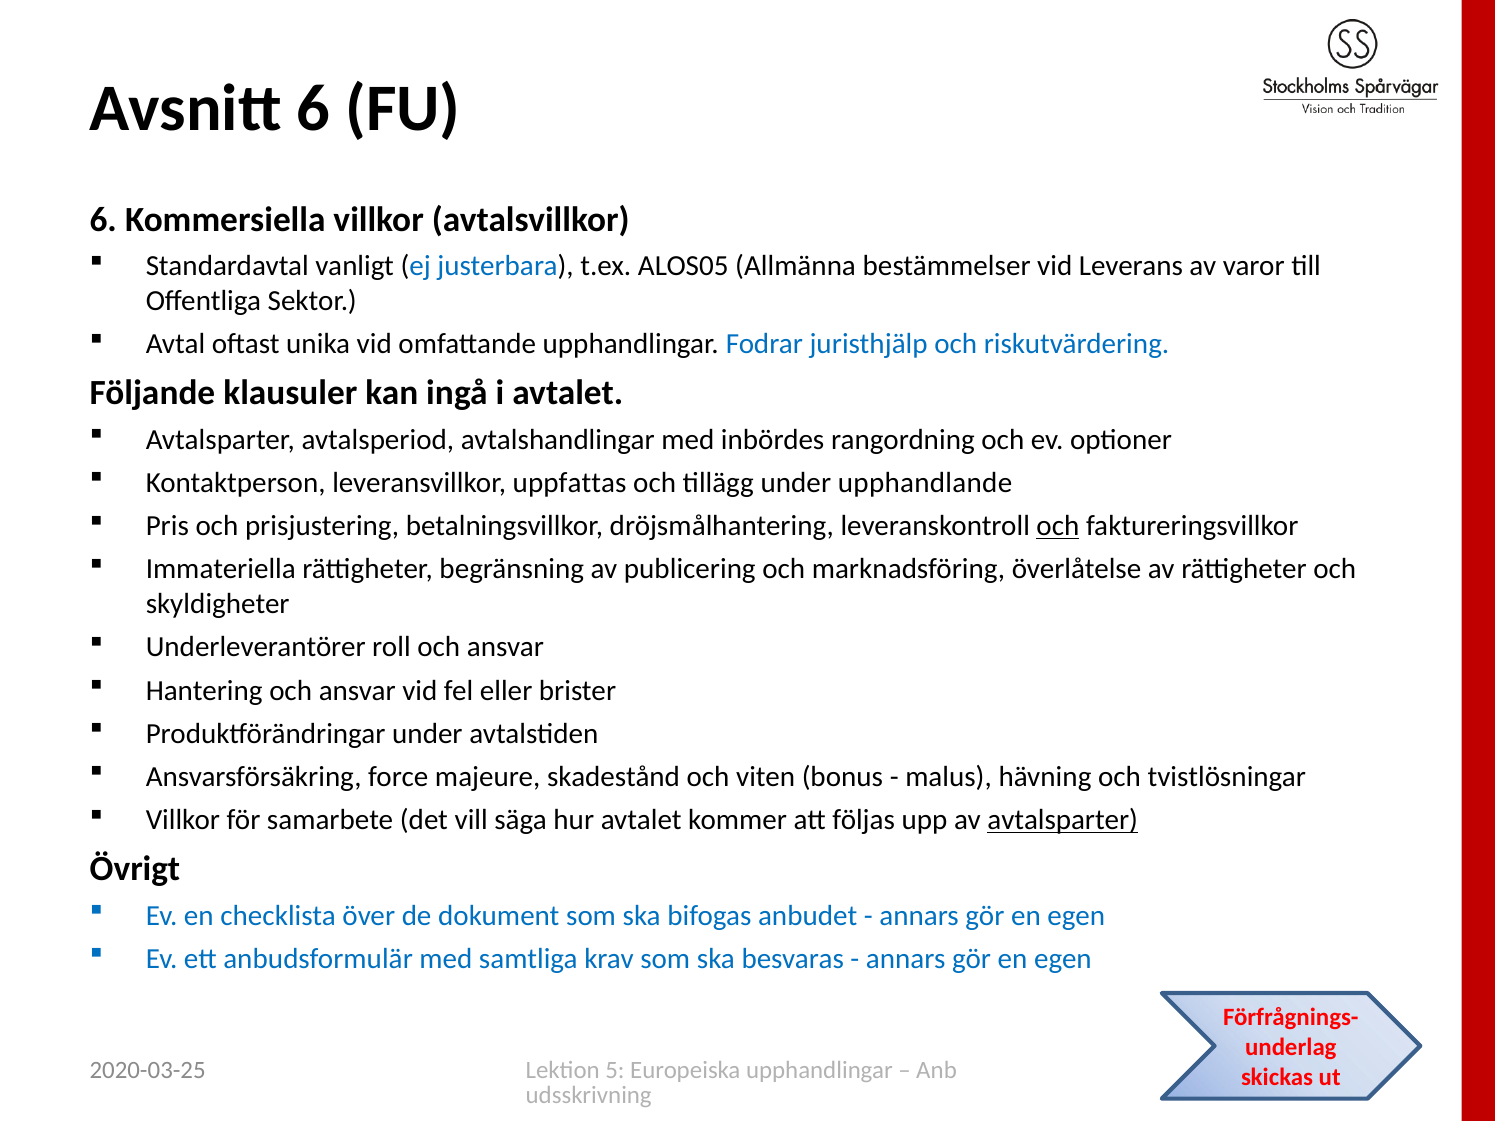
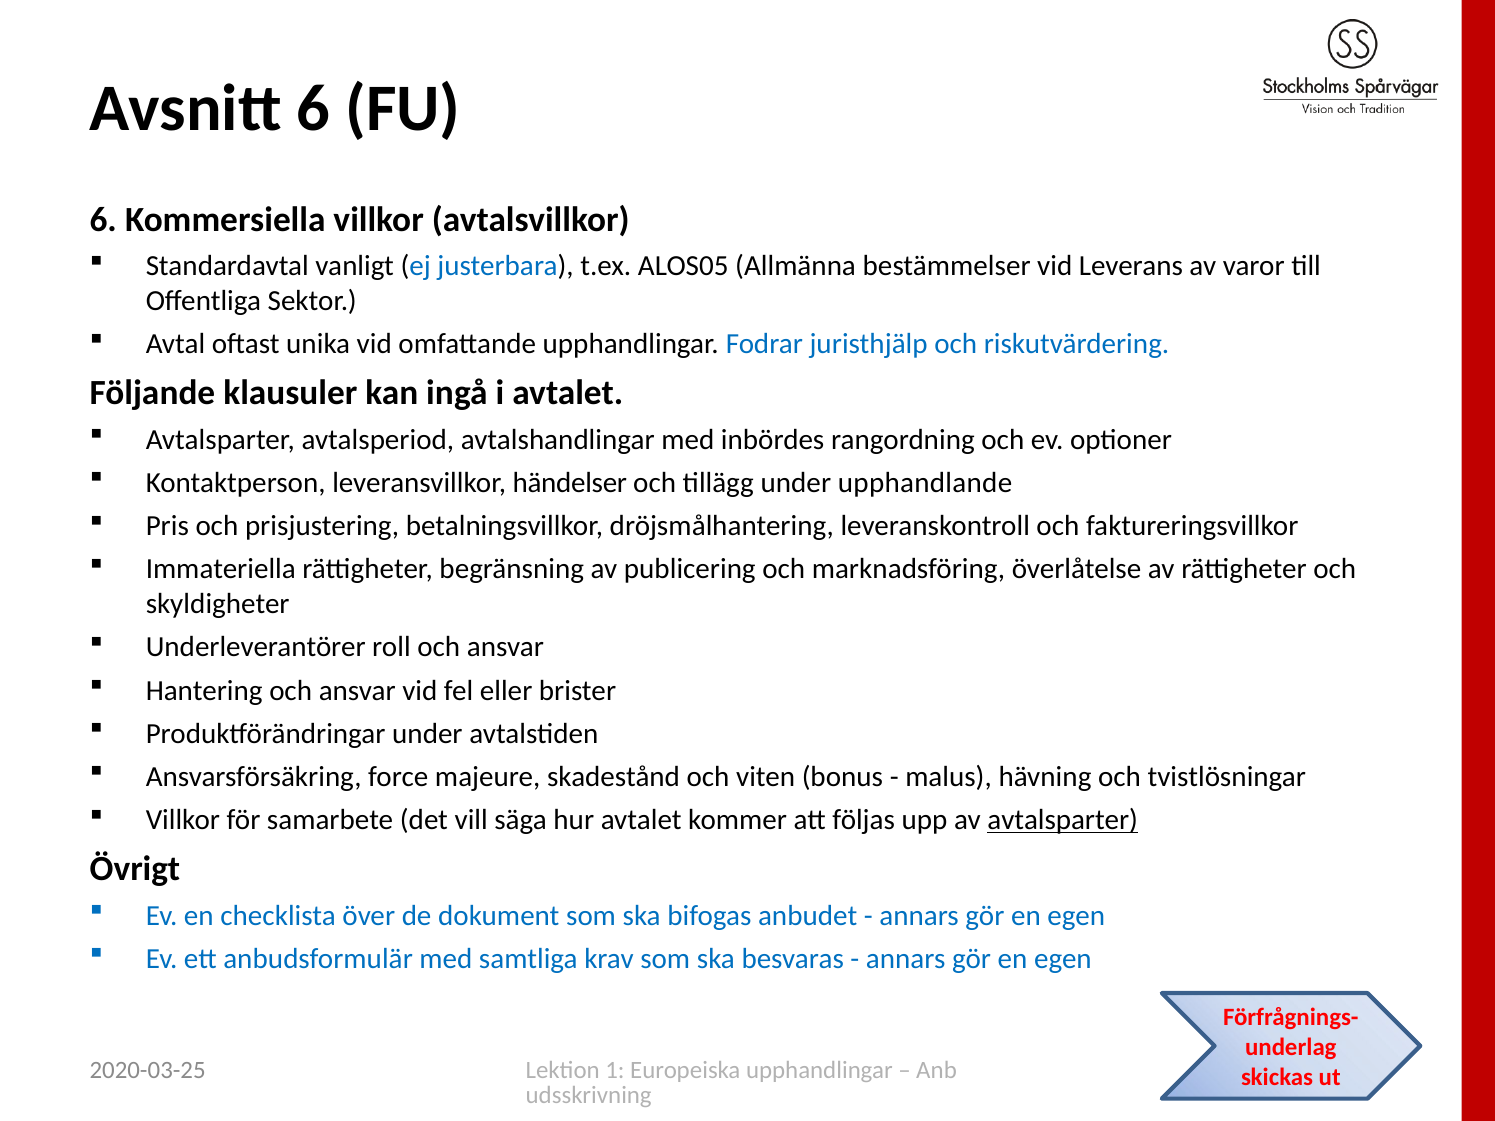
uppfattas: uppfattas -> händelser
och at (1058, 526) underline: present -> none
5: 5 -> 1
